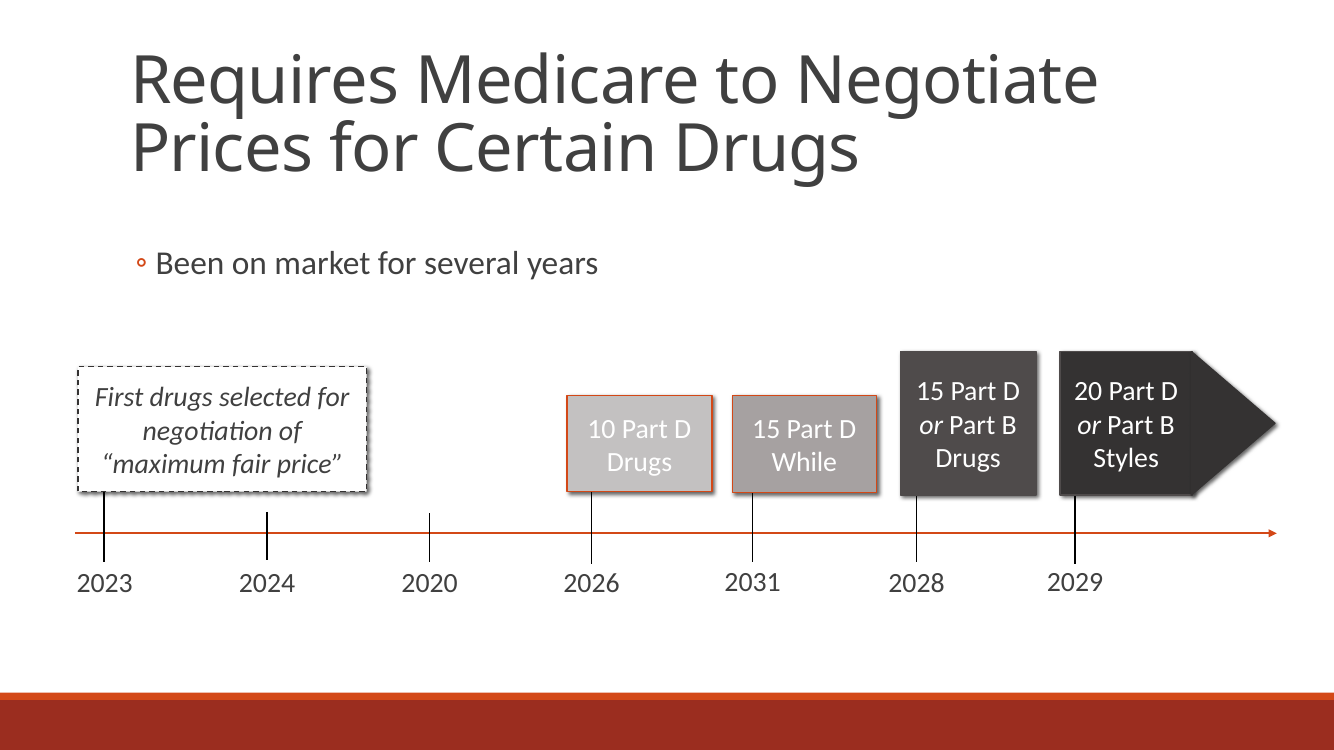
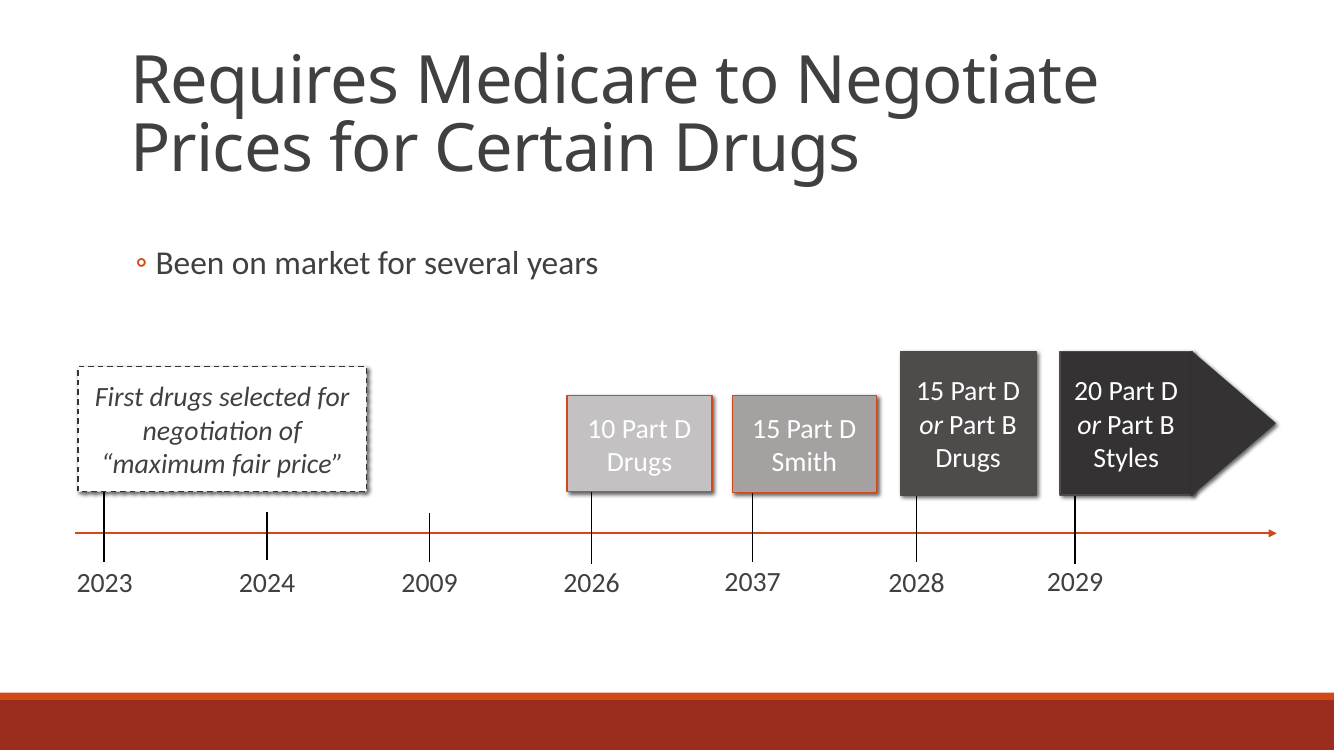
While: While -> Smith
2020: 2020 -> 2009
2031: 2031 -> 2037
